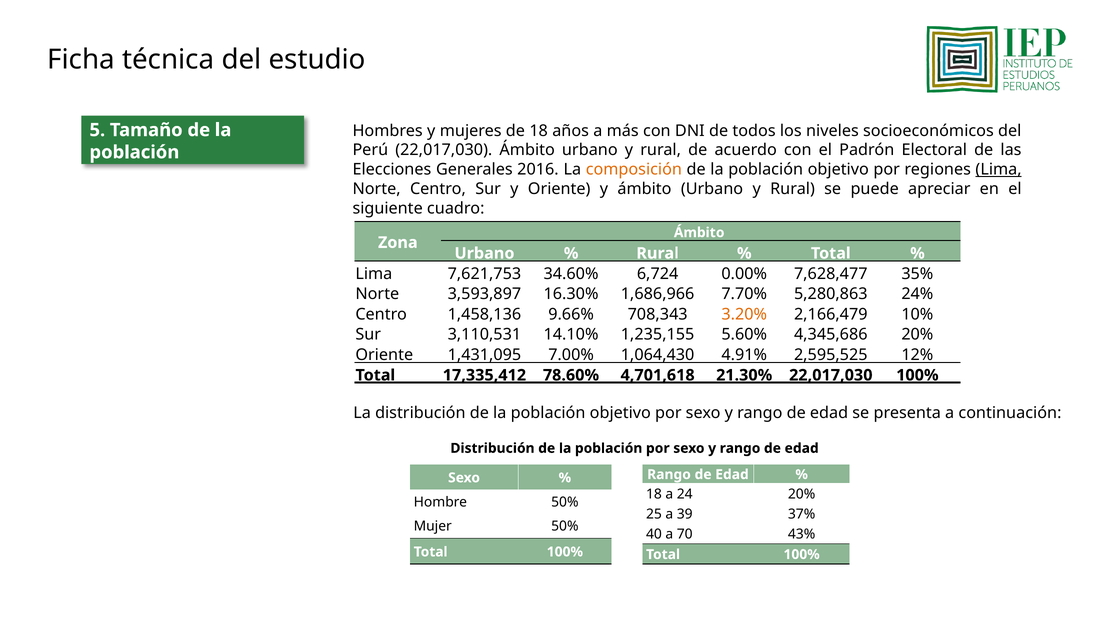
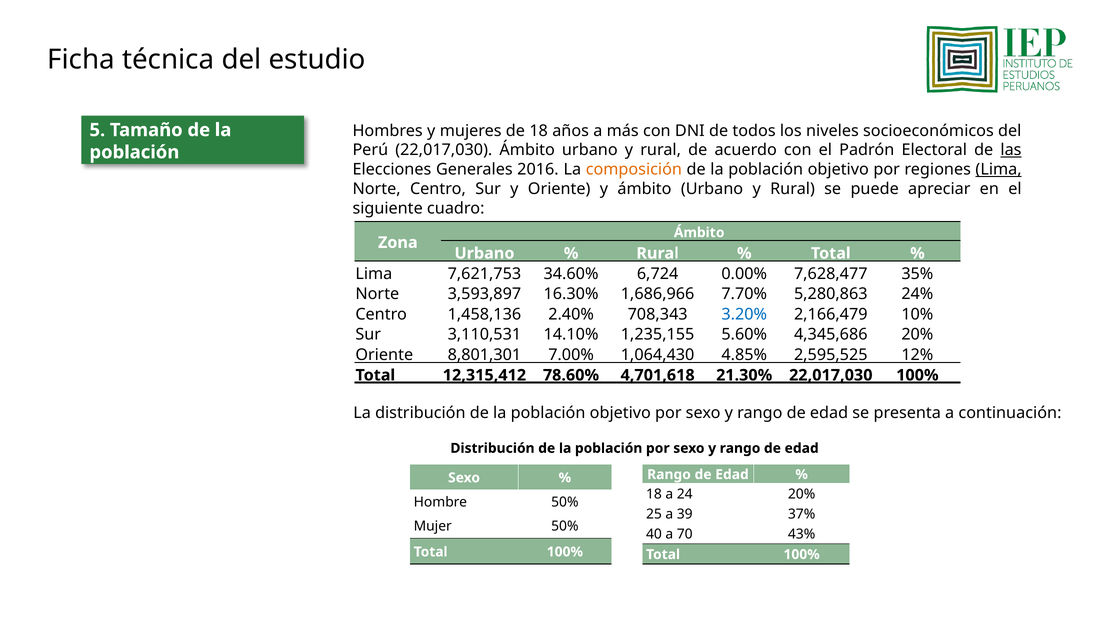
las underline: none -> present
9.66%: 9.66% -> 2.40%
3.20% colour: orange -> blue
1,431,095: 1,431,095 -> 8,801,301
4.91%: 4.91% -> 4.85%
17,335,412: 17,335,412 -> 12,315,412
